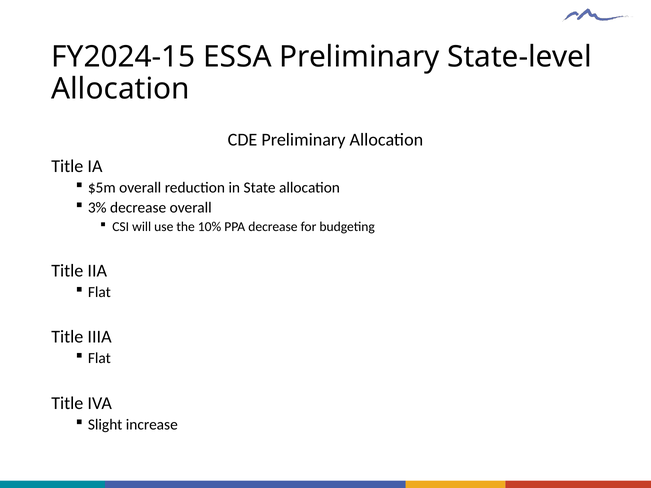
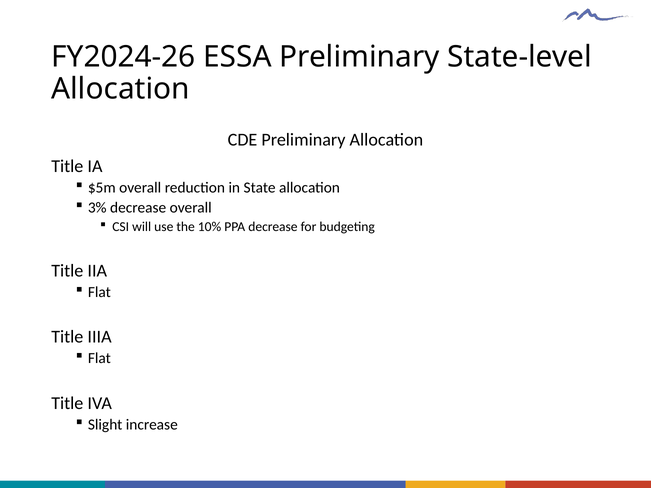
FY2024-15: FY2024-15 -> FY2024-26
